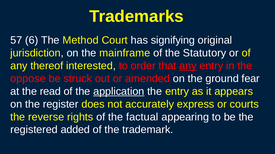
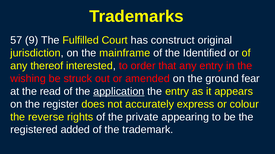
6: 6 -> 9
Method: Method -> Fulfilled
signifying: signifying -> construct
Statutory: Statutory -> Identified
any at (188, 66) underline: present -> none
oppose: oppose -> wishing
courts: courts -> colour
factual: factual -> private
